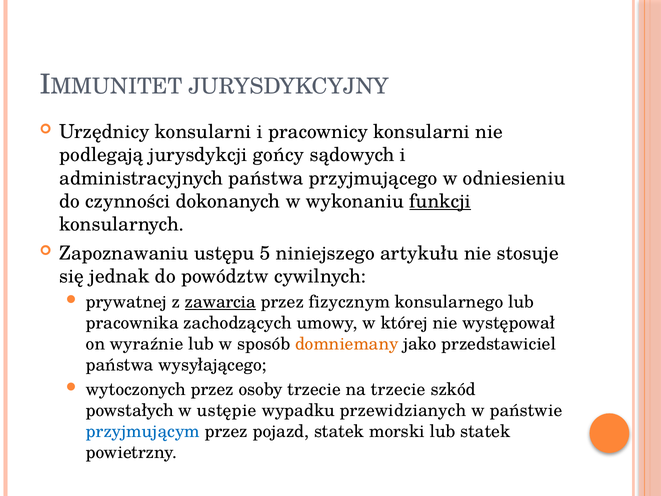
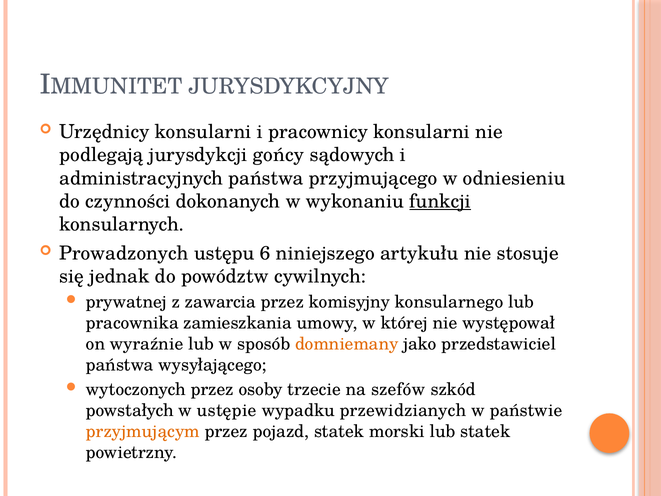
Zapoznawaniu: Zapoznawaniu -> Prowadzonych
5: 5 -> 6
zawarcia underline: present -> none
fizycznym: fizycznym -> komisyjny
zachodzących: zachodzących -> zamieszkania
na trzecie: trzecie -> szefów
przyjmującym colour: blue -> orange
